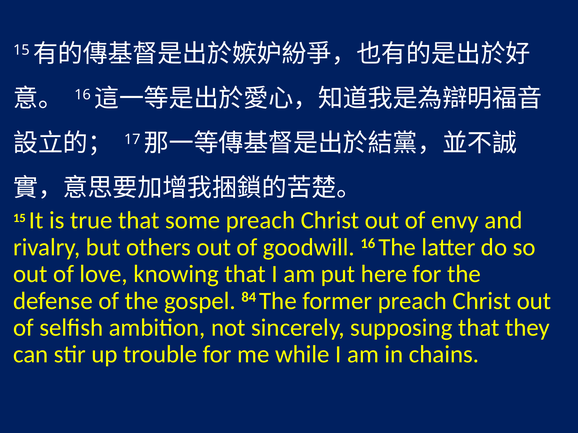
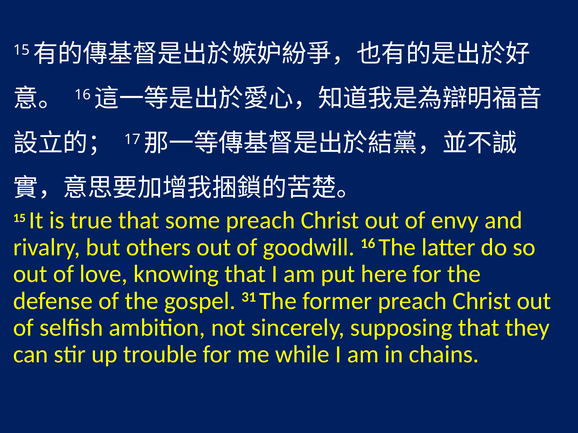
84: 84 -> 31
